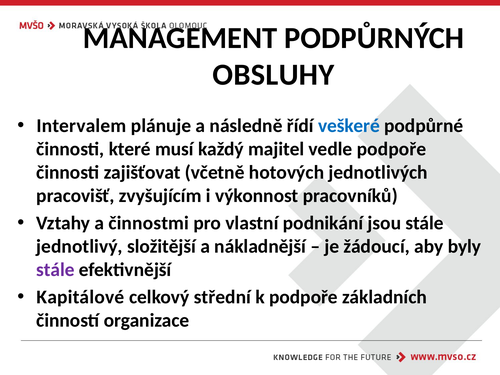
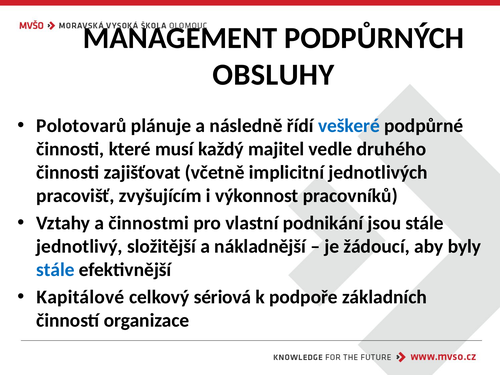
Intervalem: Intervalem -> Polotovarů
vedle podpoře: podpoře -> druhého
hotových: hotových -> implicitní
stále at (55, 270) colour: purple -> blue
střední: střední -> sériová
